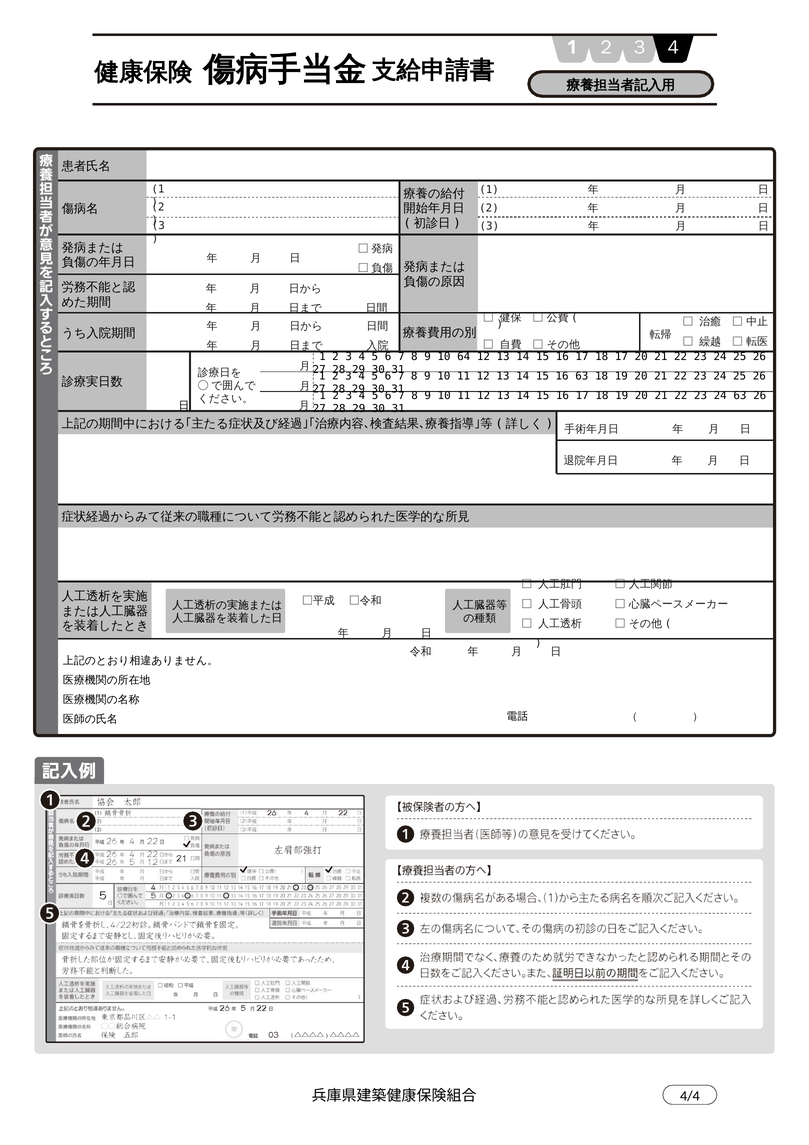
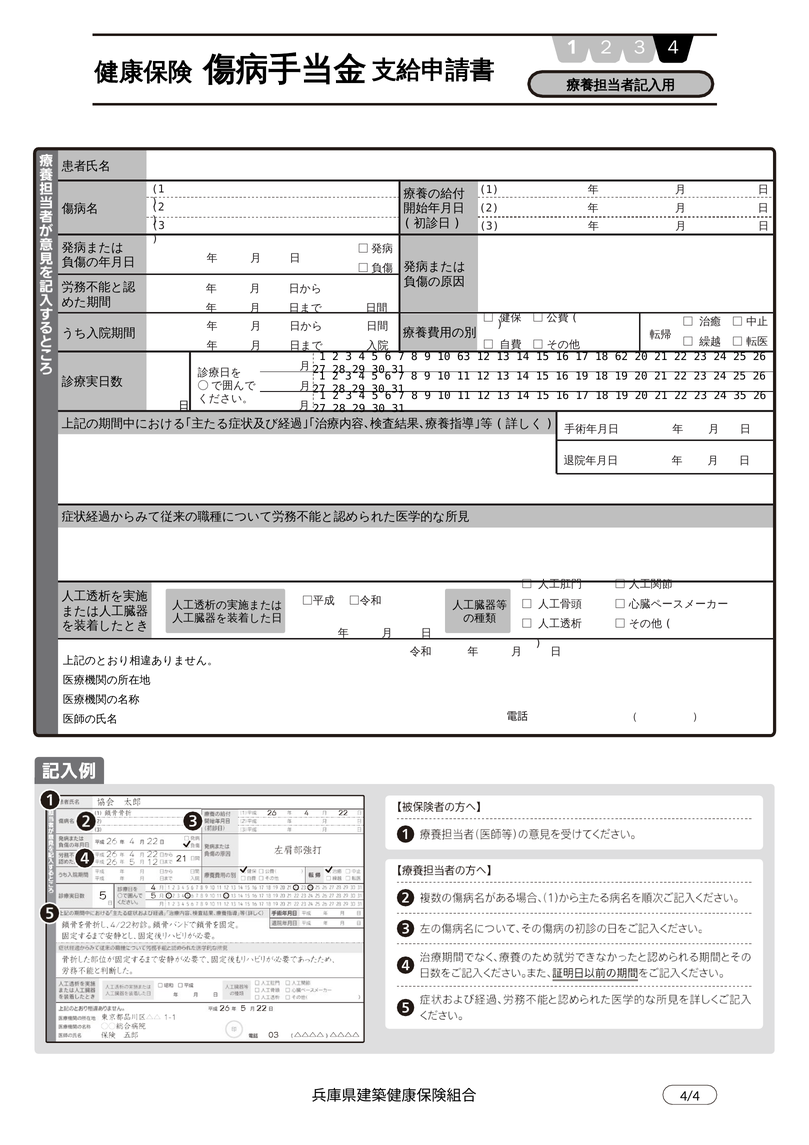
64: 64 -> 63
18 17: 17 -> 62
16 63: 63 -> 19
24 63: 63 -> 35
